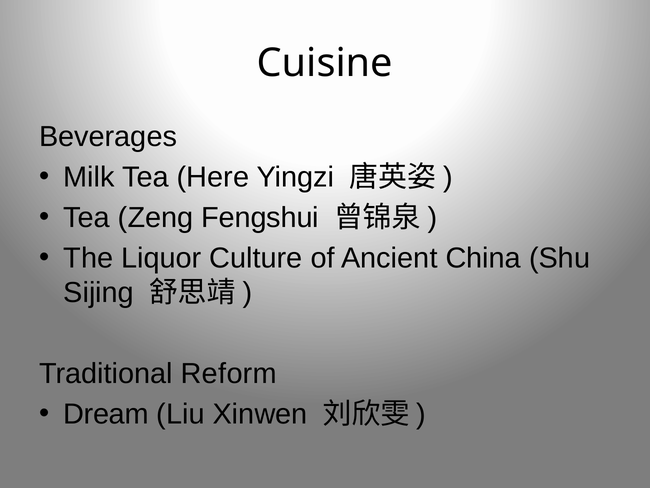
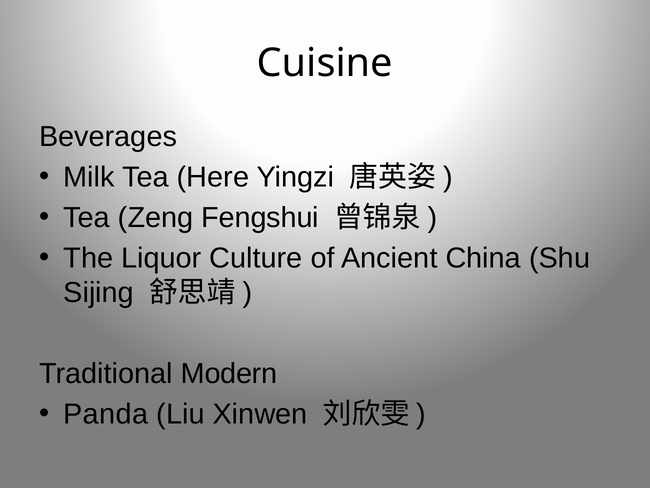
Reform: Reform -> Modern
Dream: Dream -> Panda
